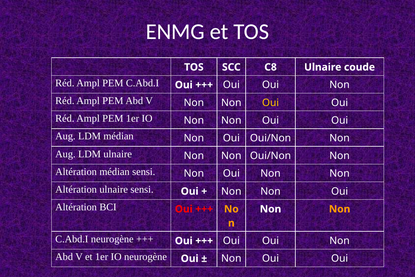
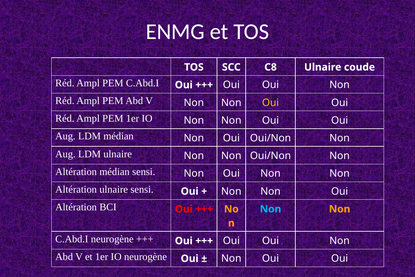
Non at (271, 209) colour: white -> light blue
